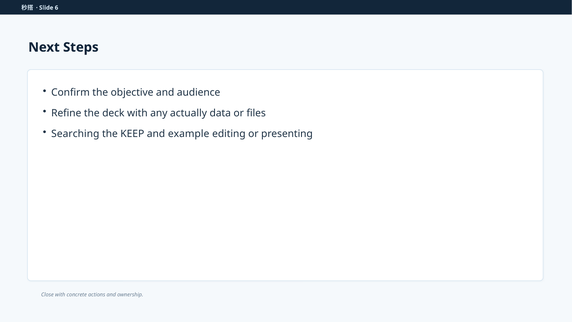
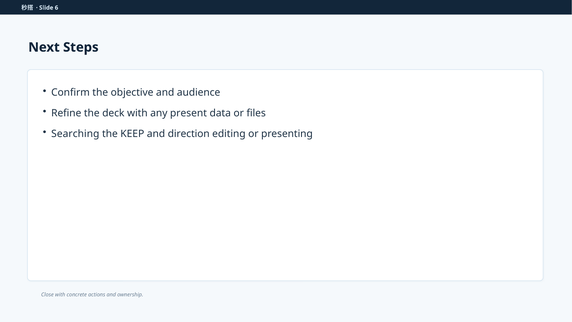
actually: actually -> present
example: example -> direction
